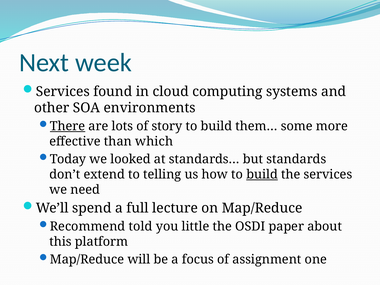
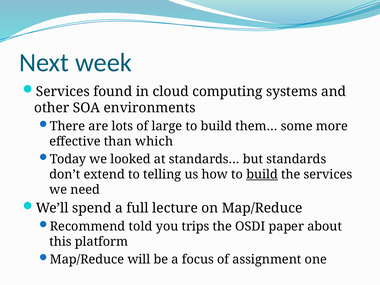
There underline: present -> none
story: story -> large
little: little -> trips
